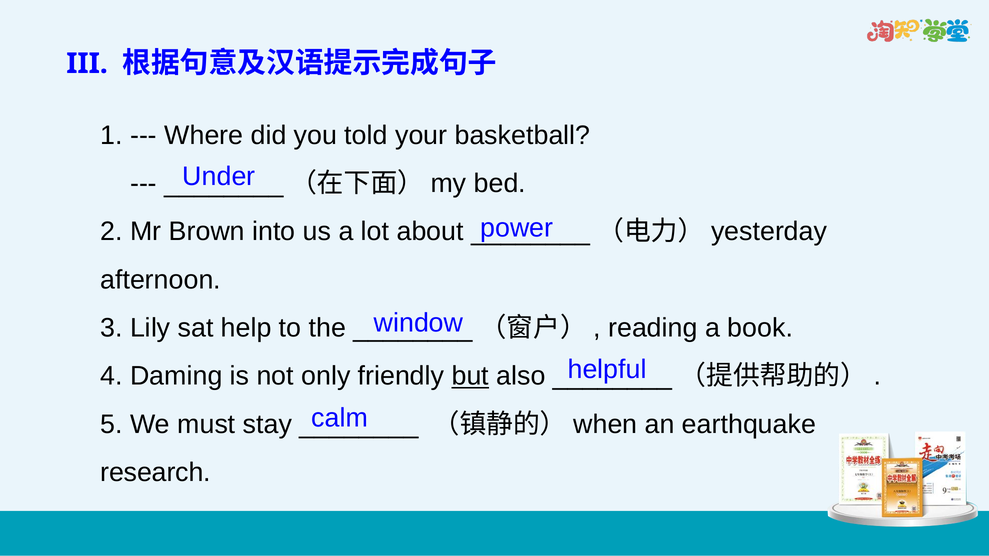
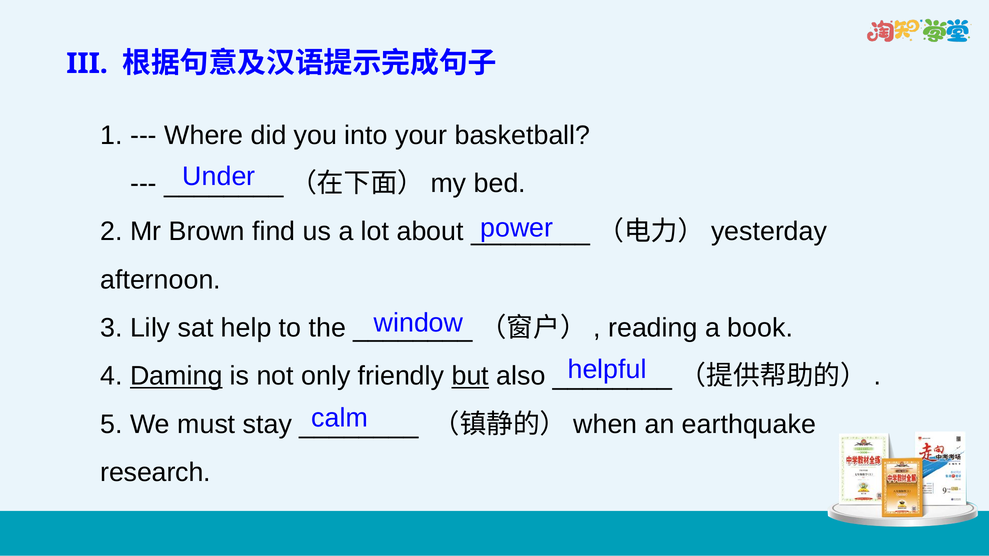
told: told -> into
into: into -> find
Daming underline: none -> present
